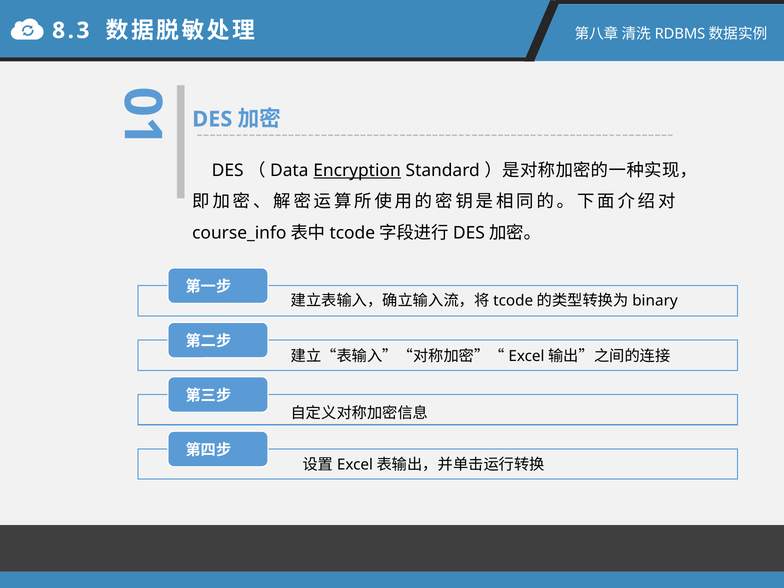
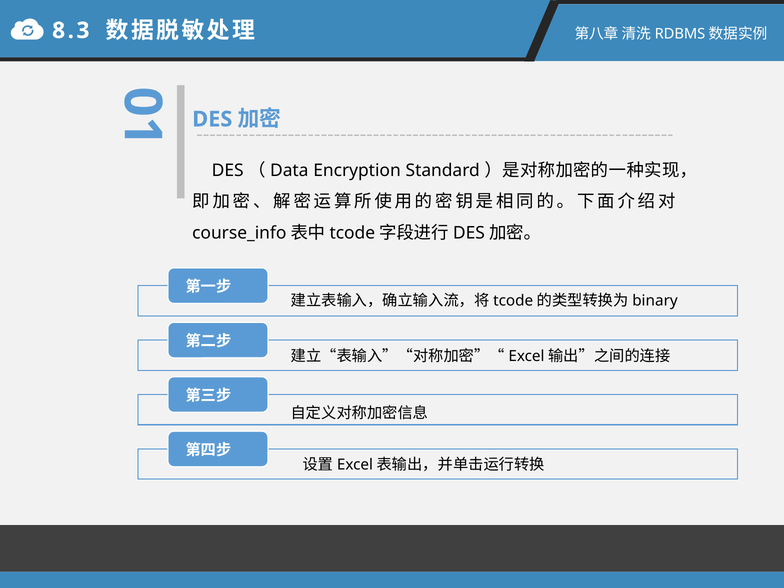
Encryption underline: present -> none
